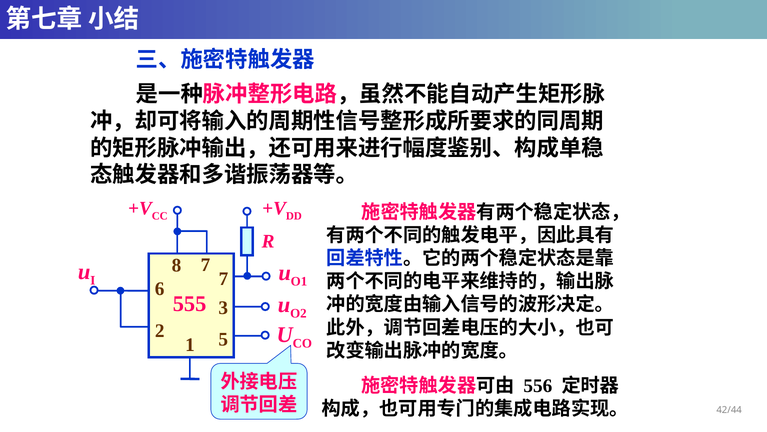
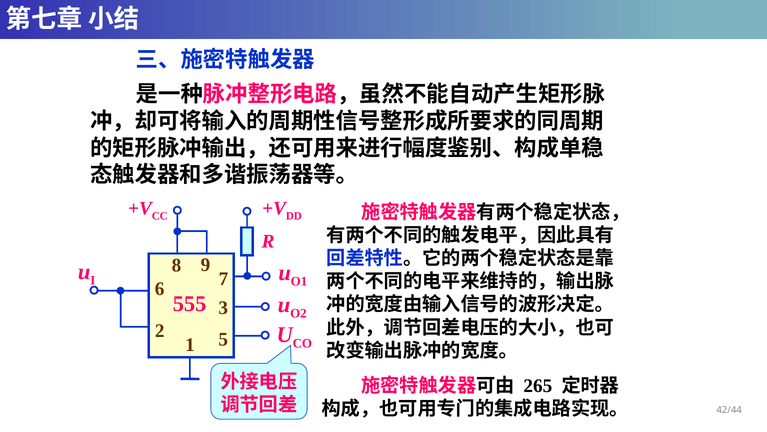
8 7: 7 -> 9
556: 556 -> 265
